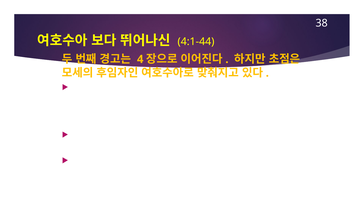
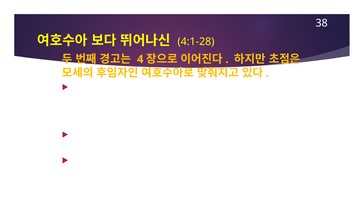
4:1-44: 4:1-44 -> 4:1-28
